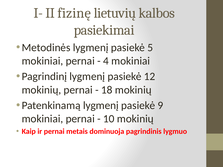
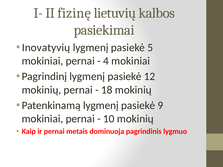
Metodinės: Metodinės -> Inovatyvių
